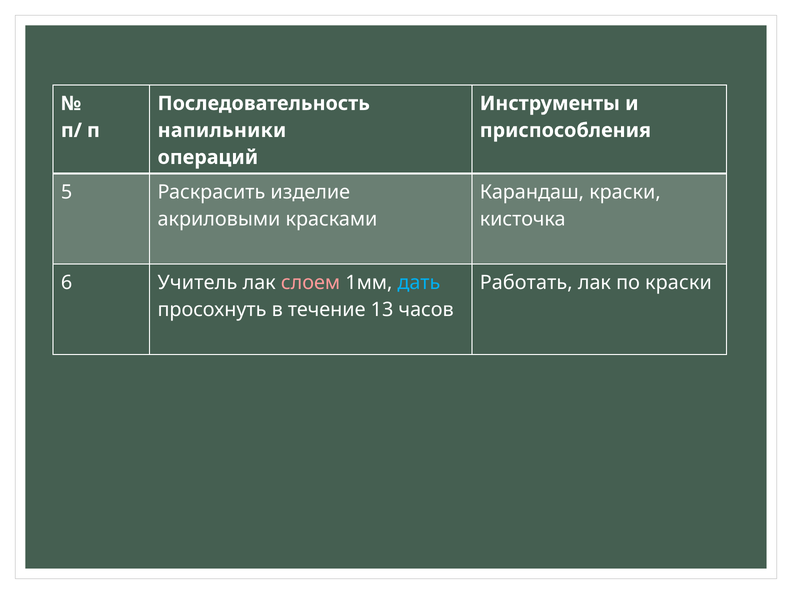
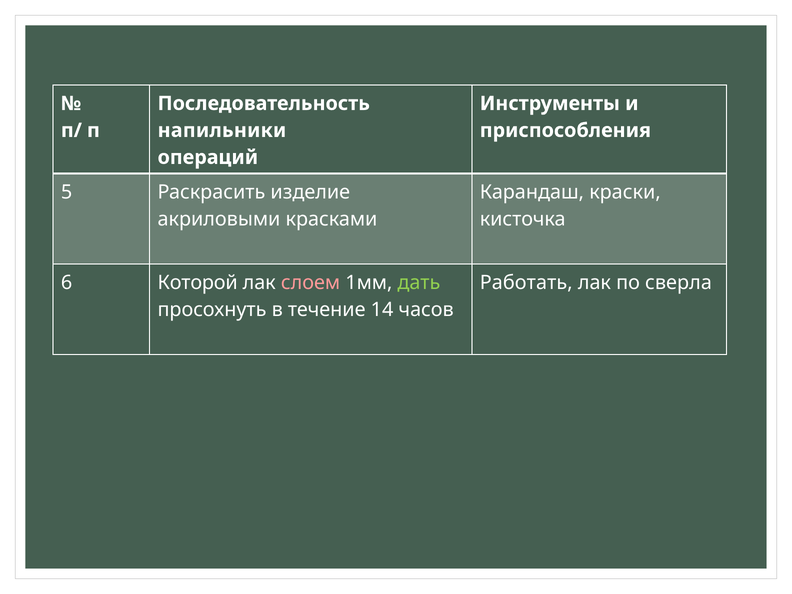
Учитель: Учитель -> Которой
дать colour: light blue -> light green
по краски: краски -> сверла
13: 13 -> 14
